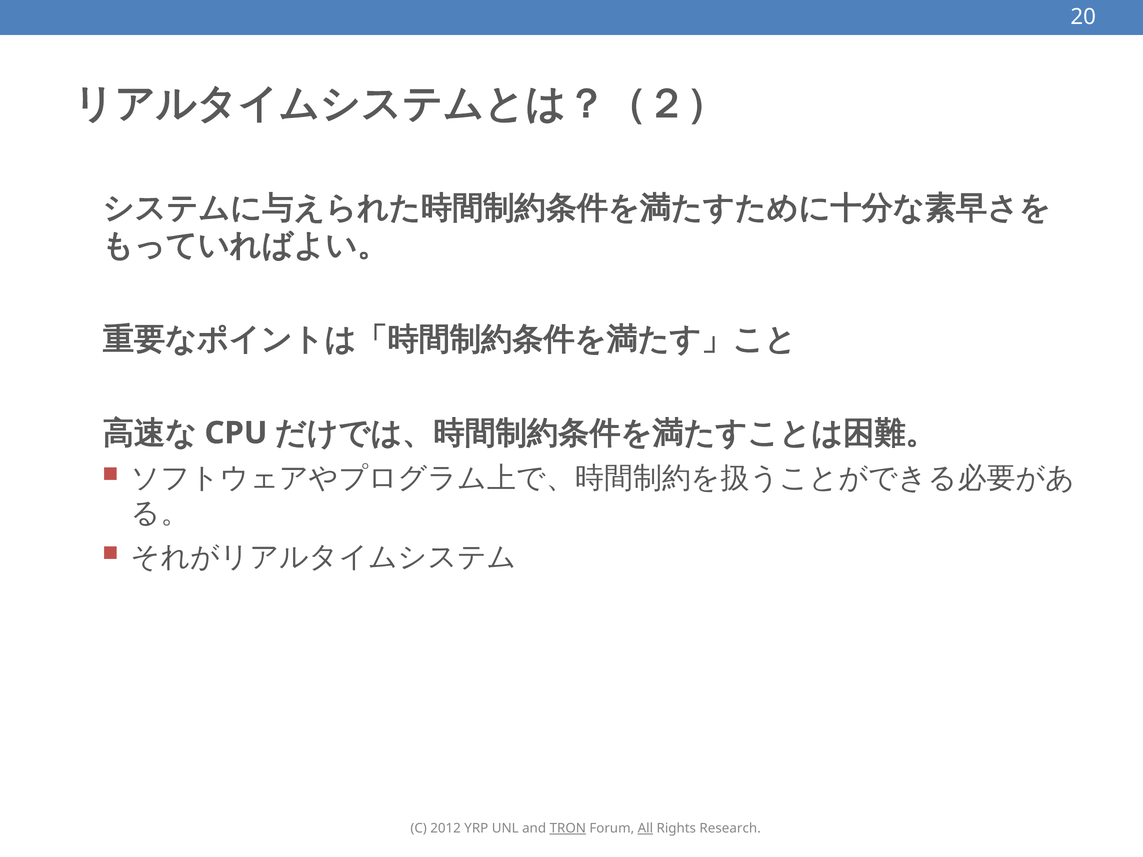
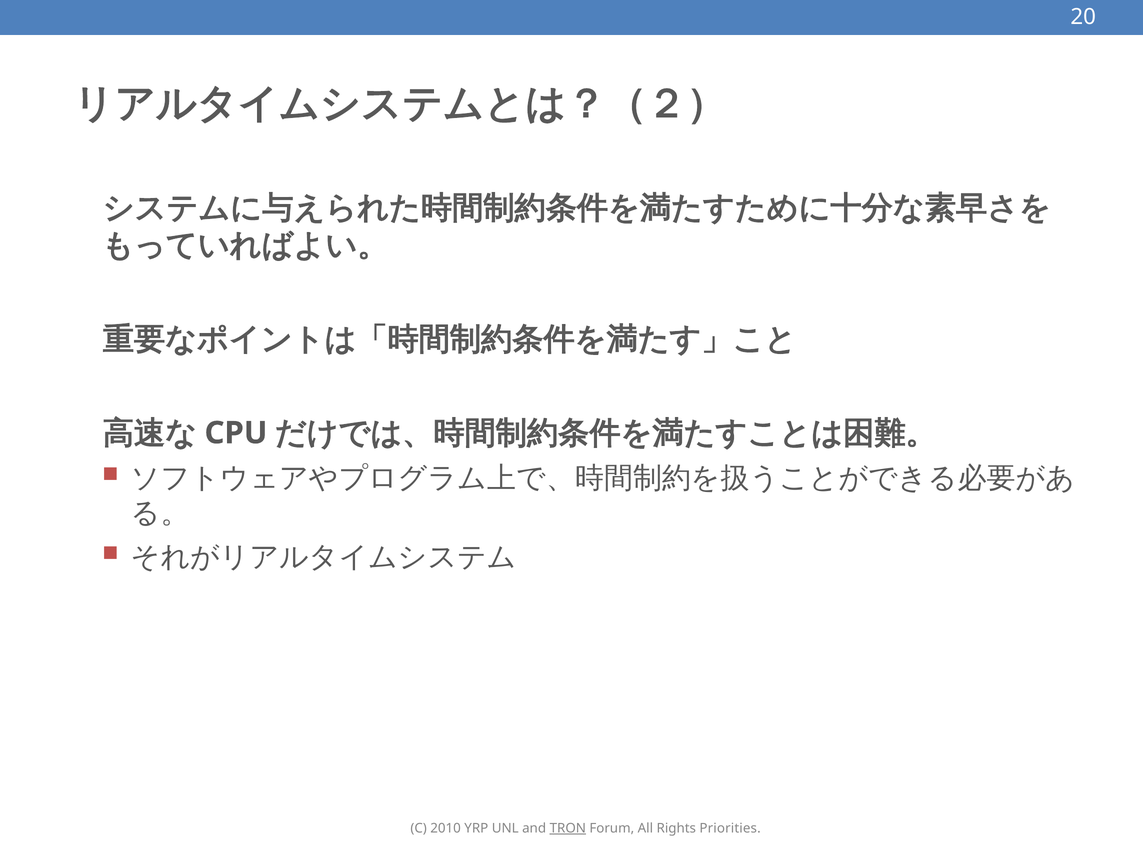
2012: 2012 -> 2010
All underline: present -> none
Research: Research -> Priorities
